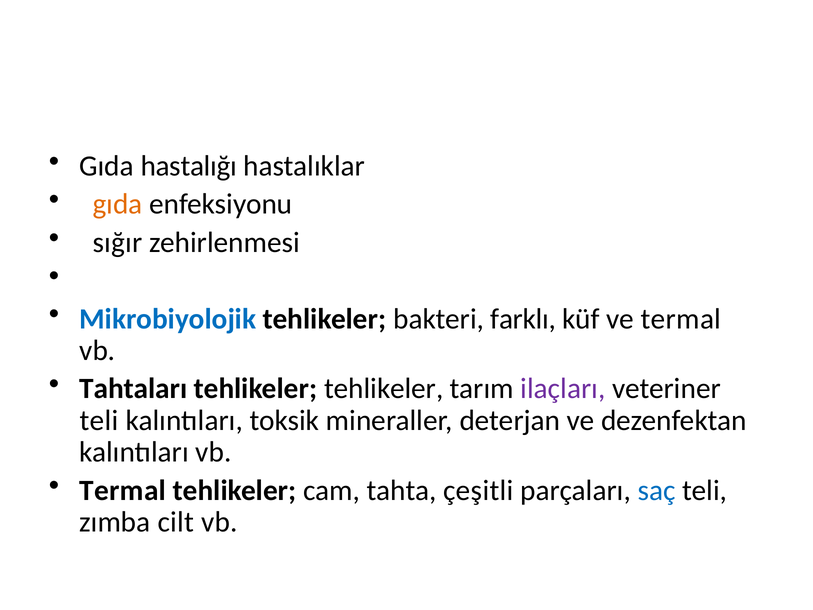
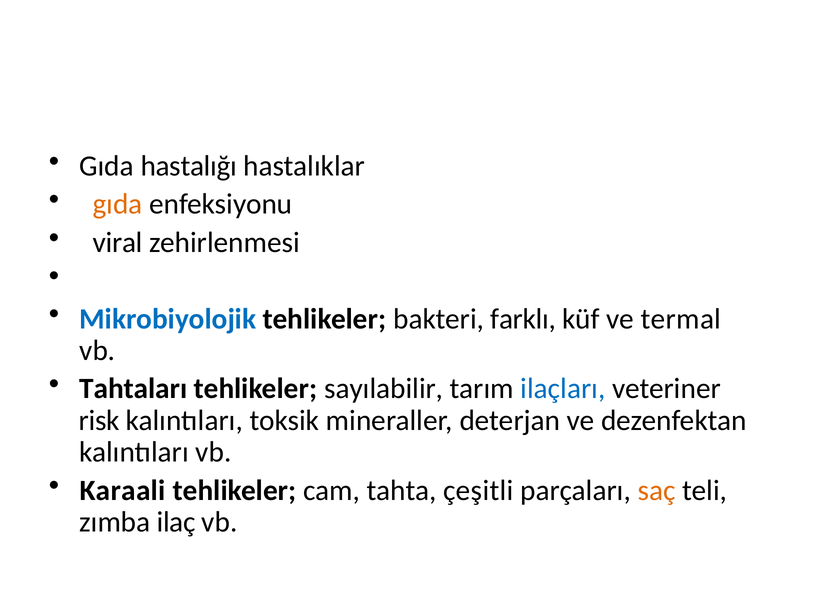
sığır: sığır -> viral
tehlikeler tehlikeler: tehlikeler -> sayılabilir
ilaçları colour: purple -> blue
teli at (99, 420): teli -> risk
Termal at (123, 490): Termal -> Karaali
saç colour: blue -> orange
cilt: cilt -> ilaç
